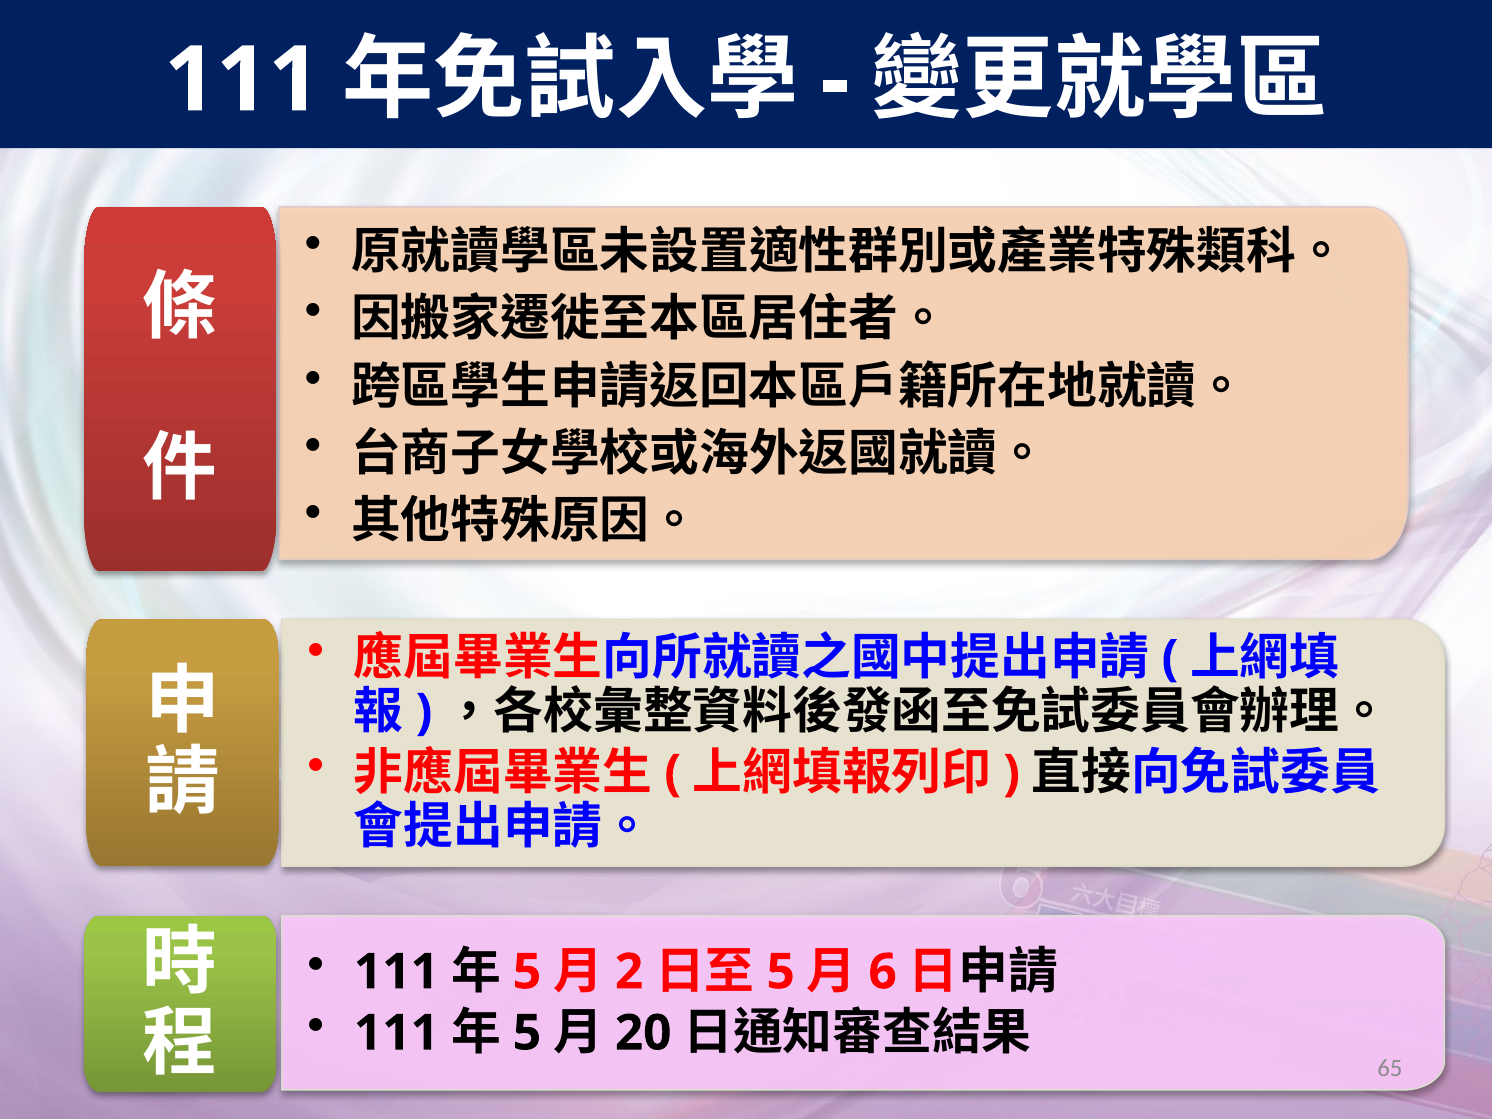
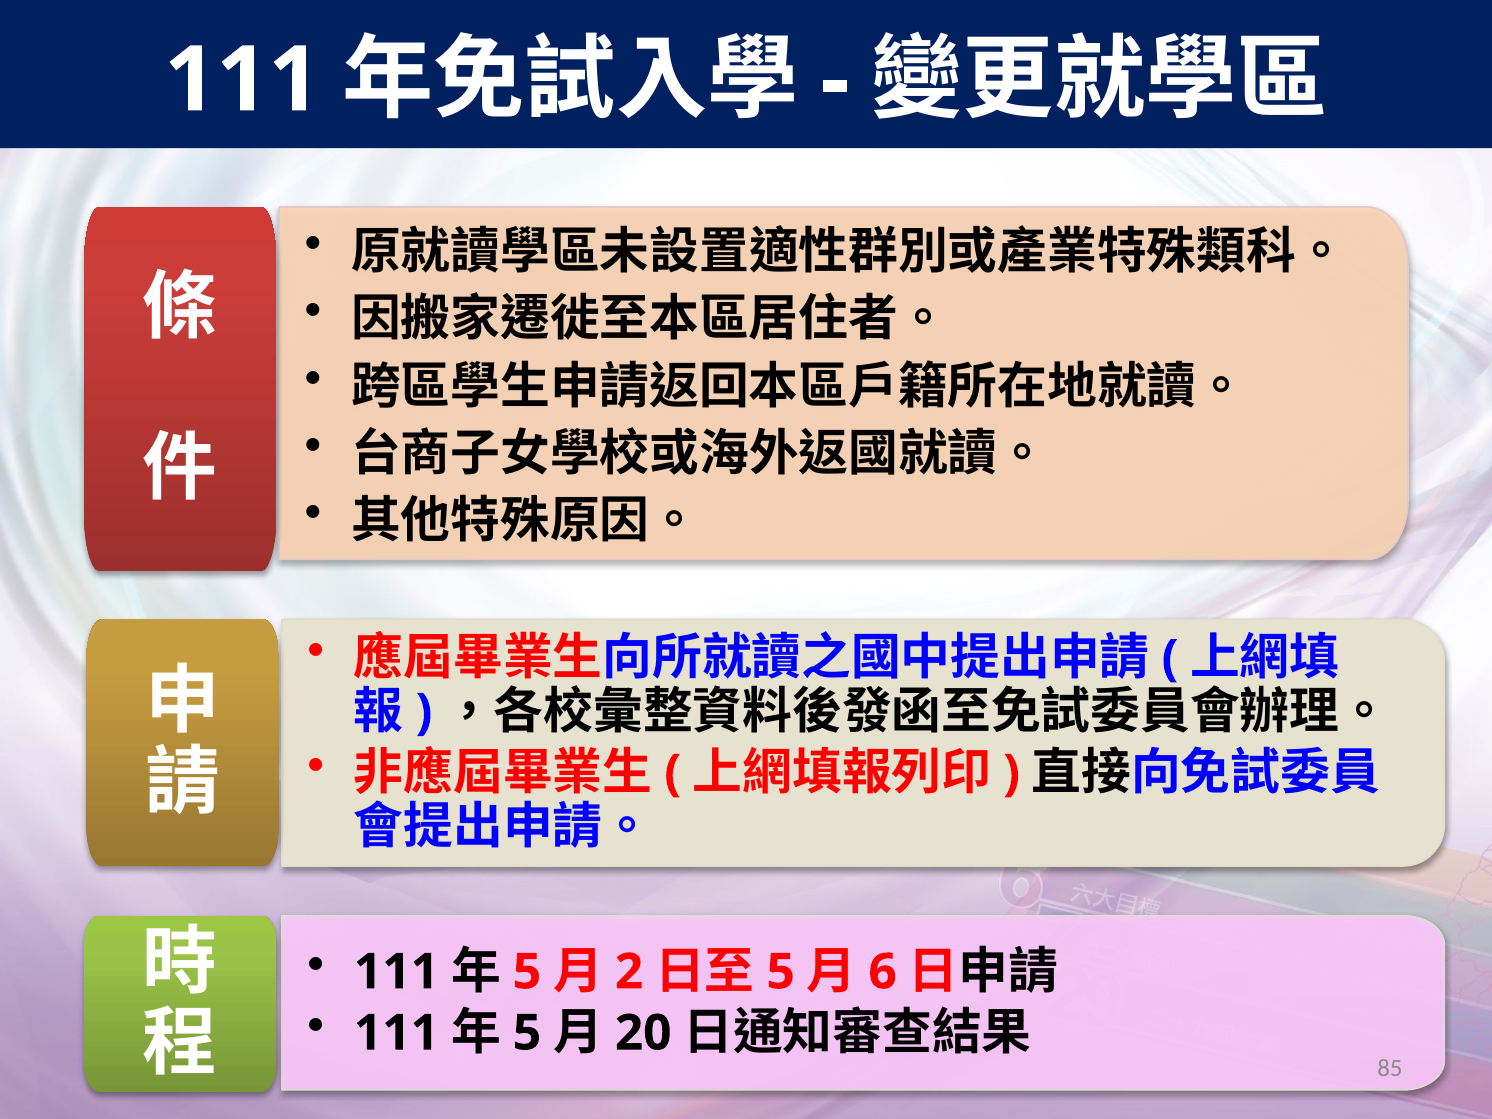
65: 65 -> 85
